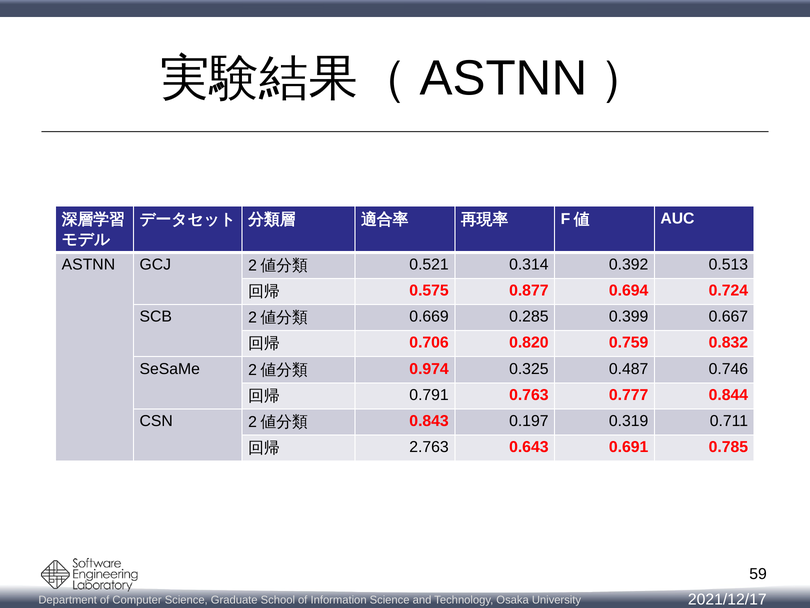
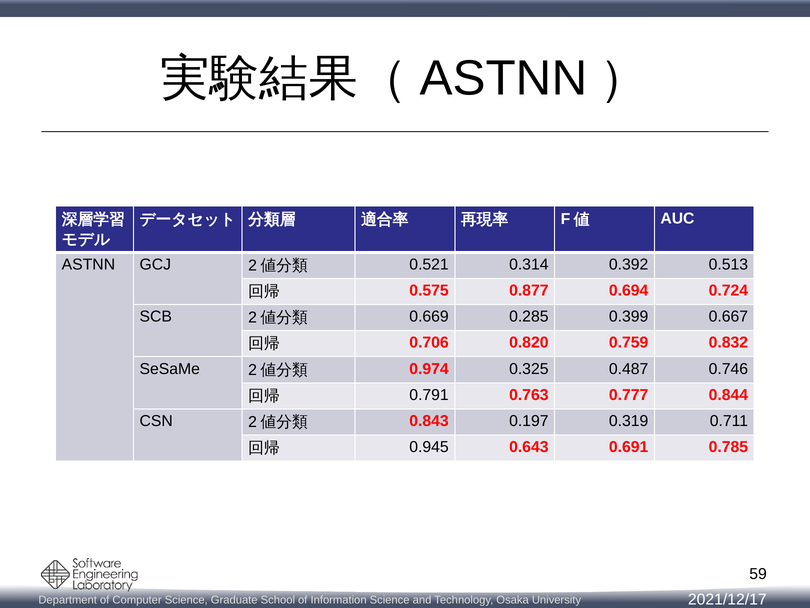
2.763: 2.763 -> 0.945
